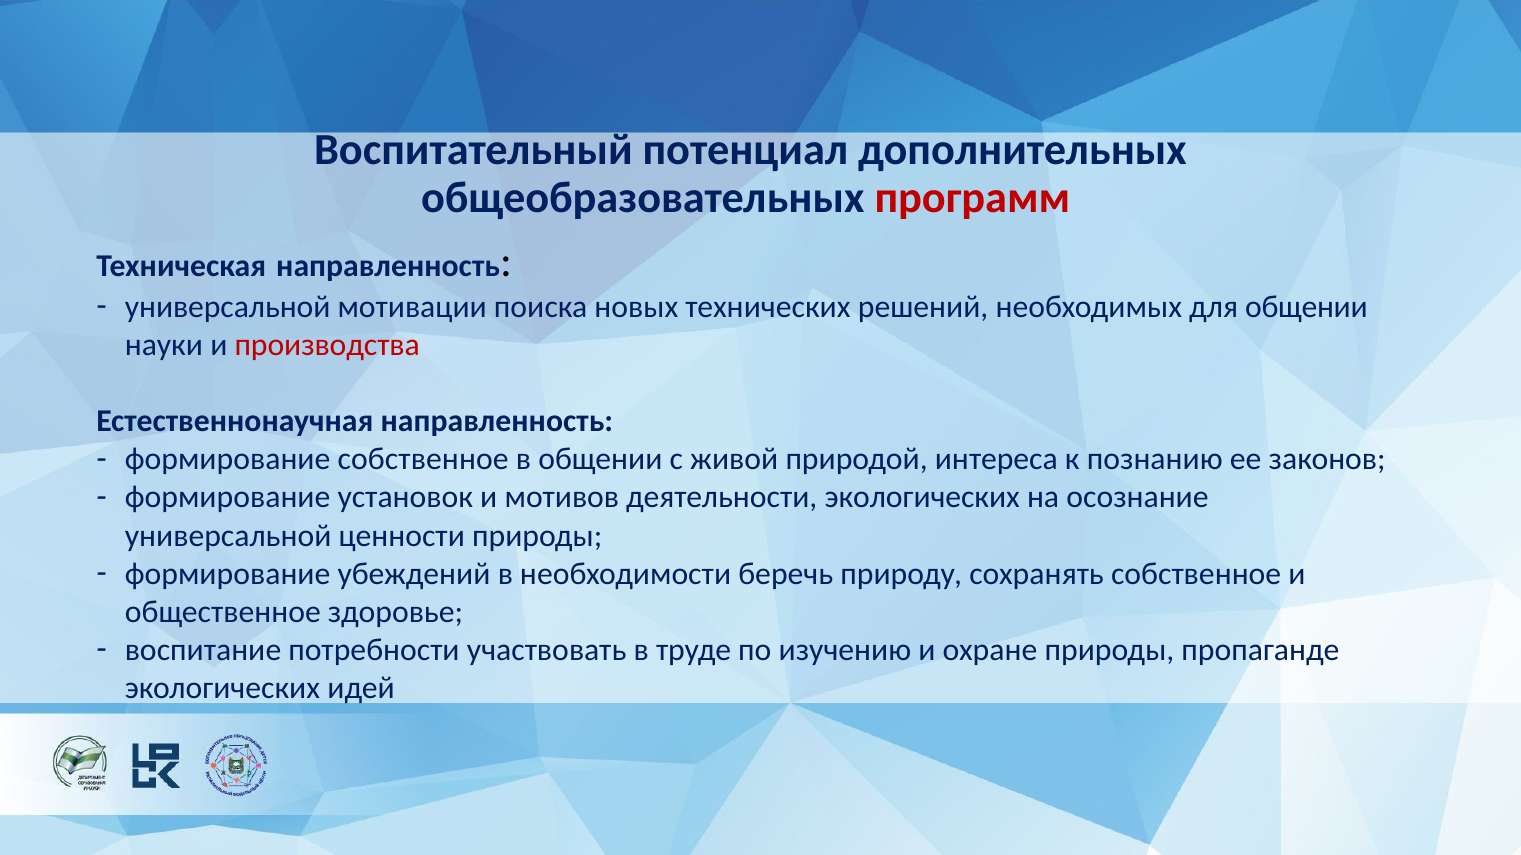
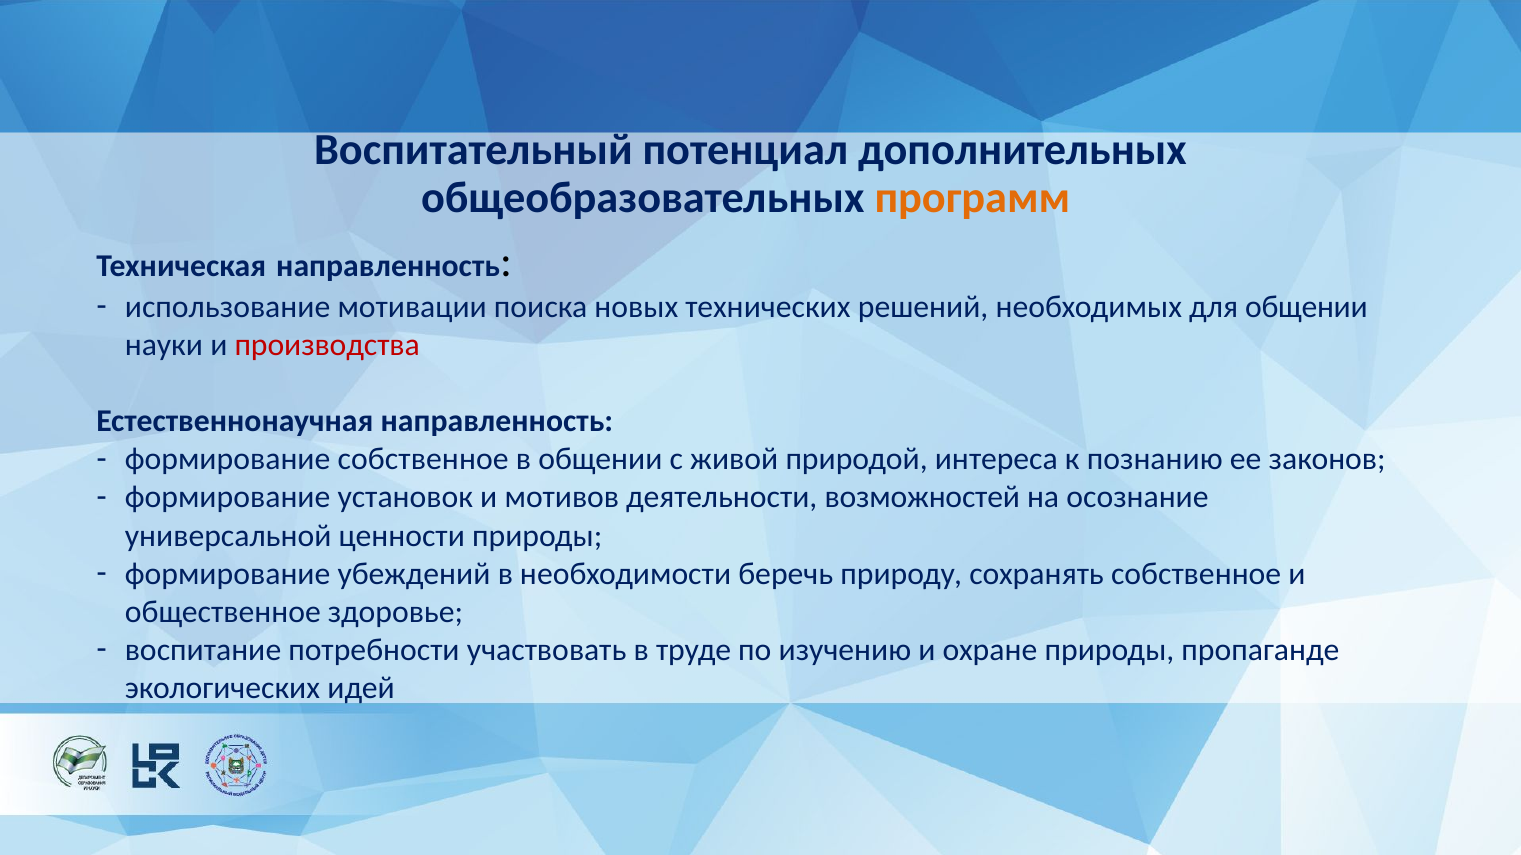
программ colour: red -> orange
универсальной at (228, 307): универсальной -> использование
деятельности экологических: экологических -> возможностей
